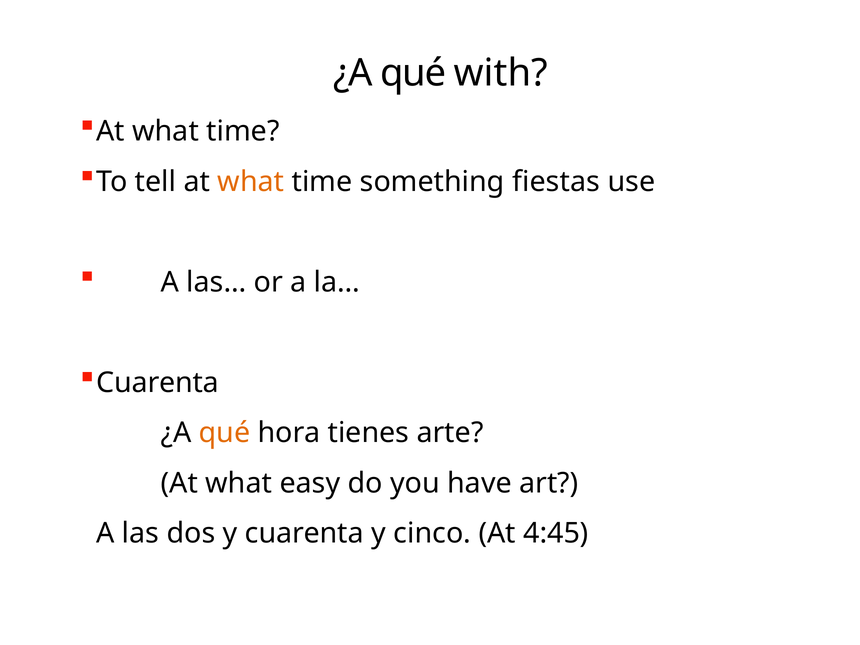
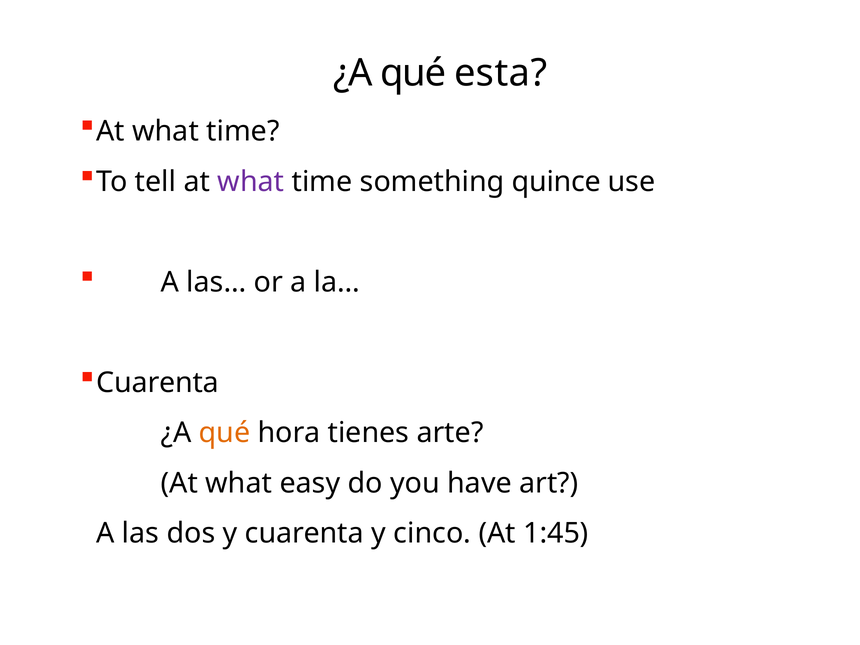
with: with -> esta
what at (251, 182) colour: orange -> purple
fiestas: fiestas -> quince
4:45: 4:45 -> 1:45
